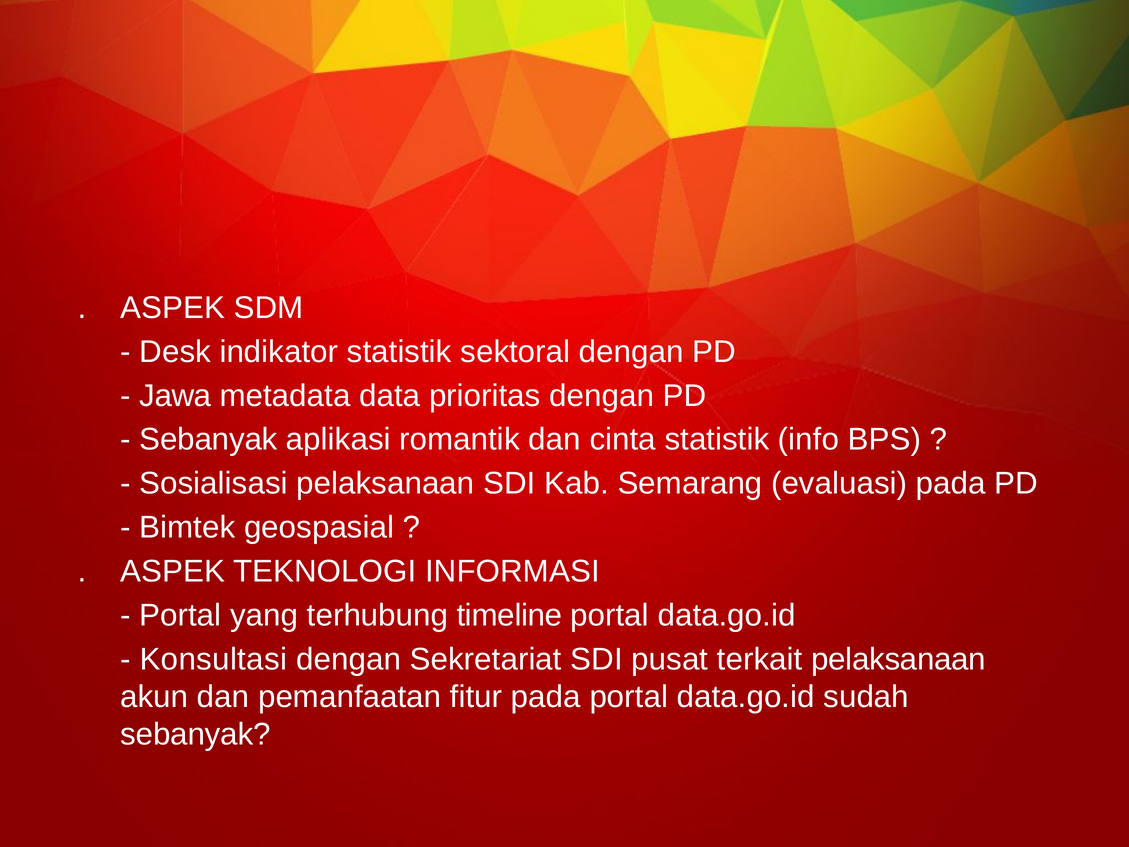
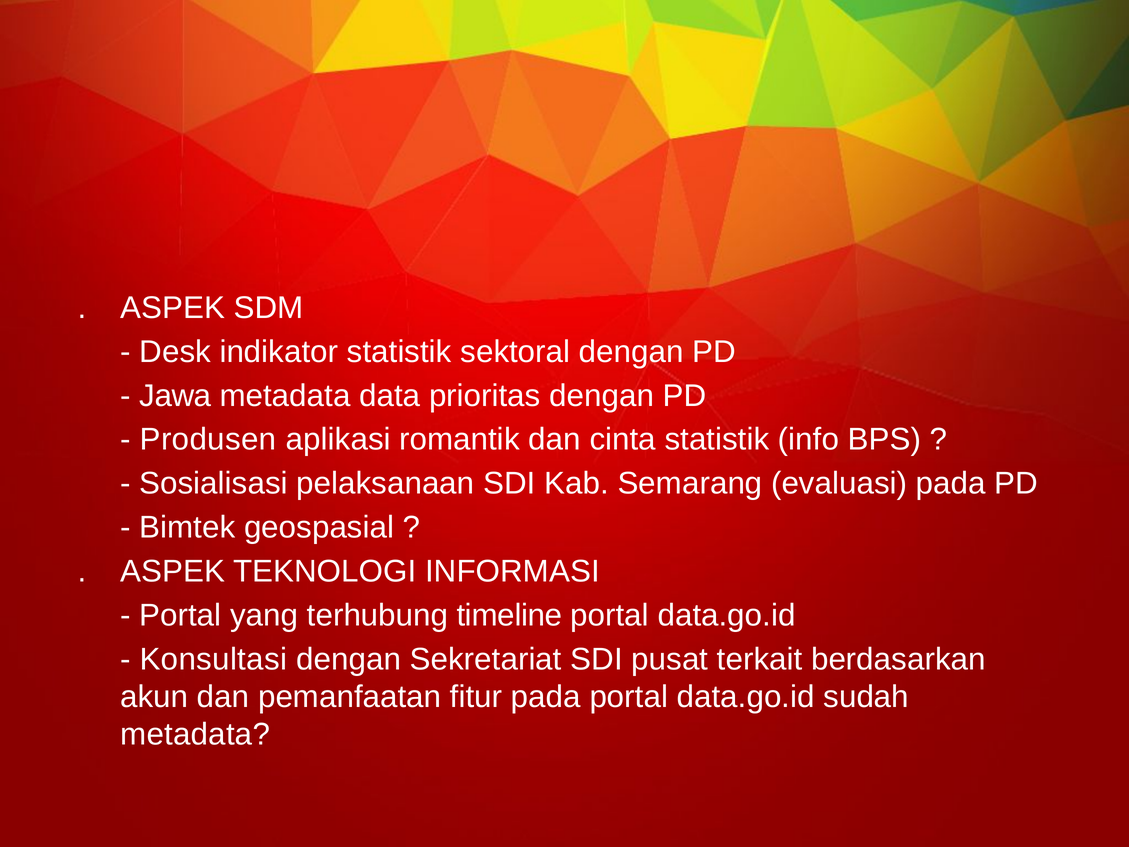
Sebanyak at (208, 440): Sebanyak -> Produsen
terkait pelaksanaan: pelaksanaan -> berdasarkan
sebanyak at (195, 734): sebanyak -> metadata
